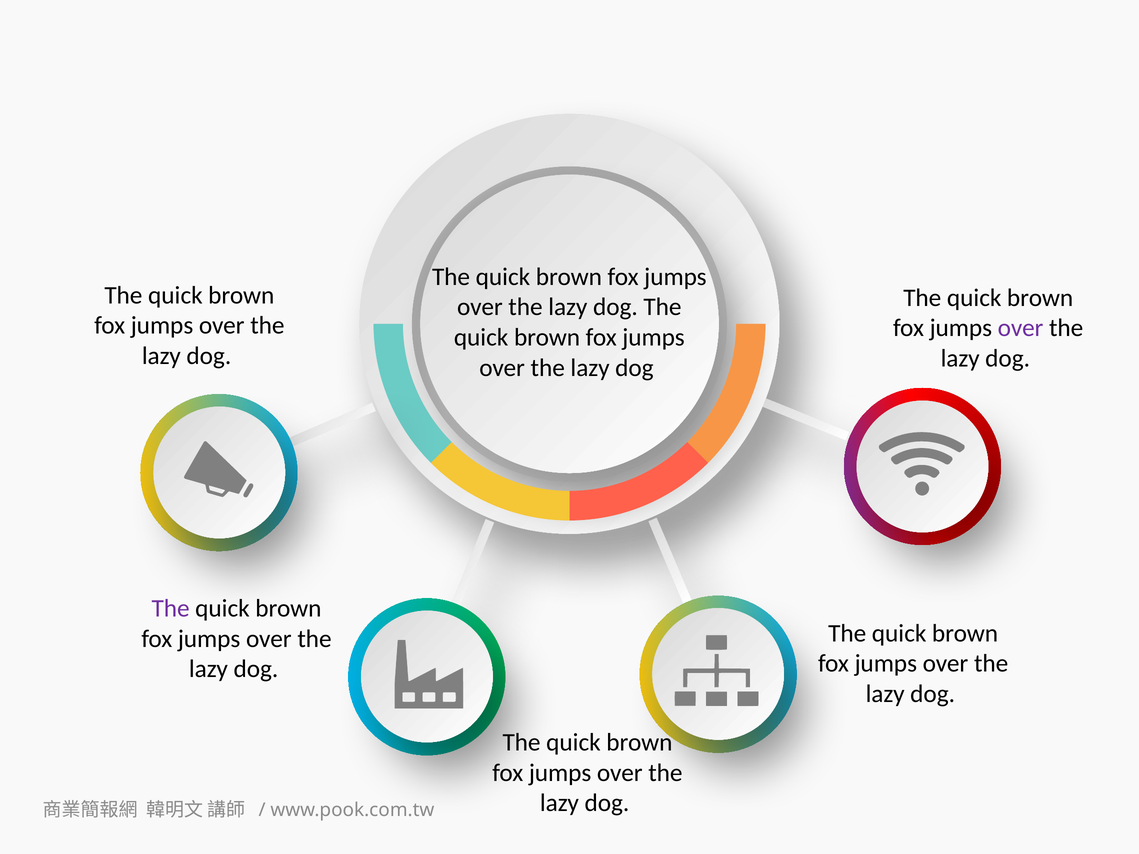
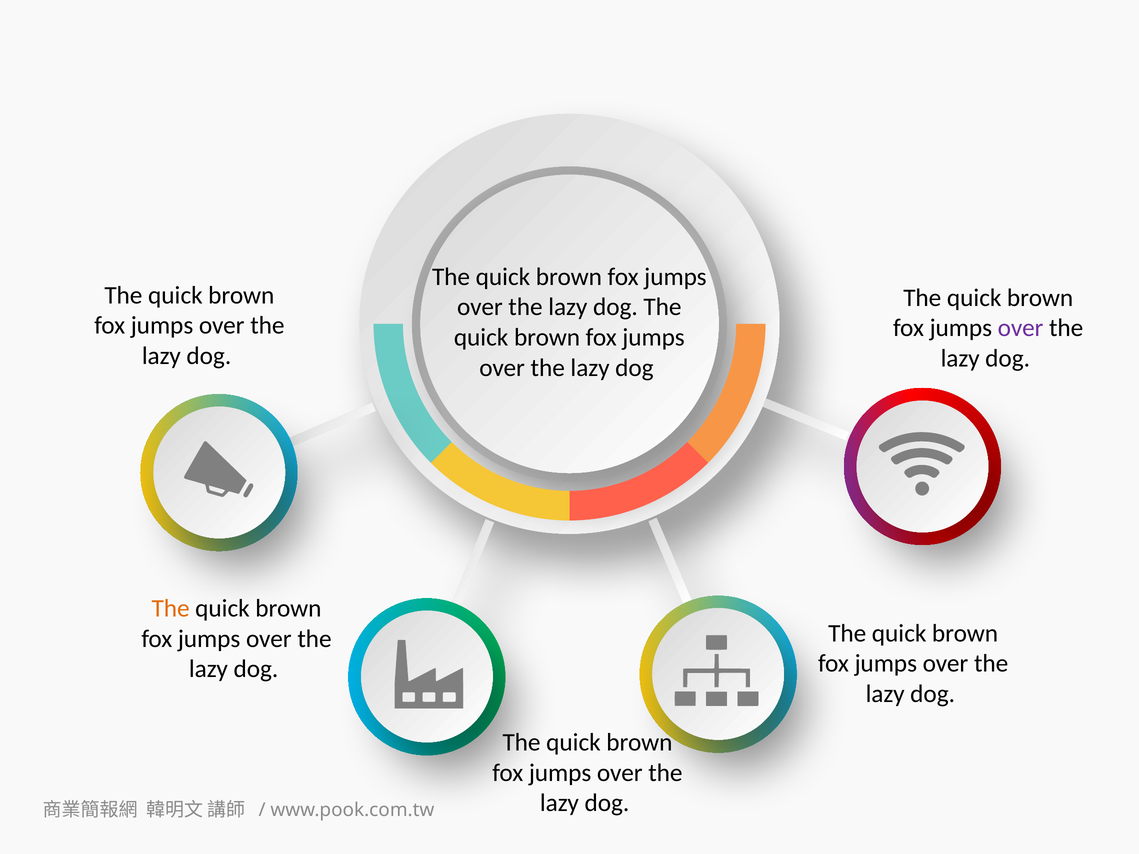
The at (171, 609) colour: purple -> orange
